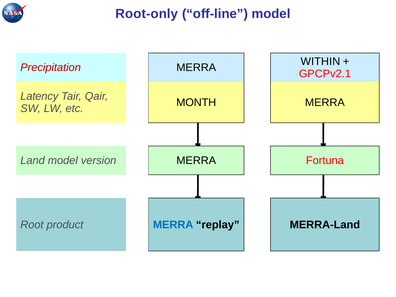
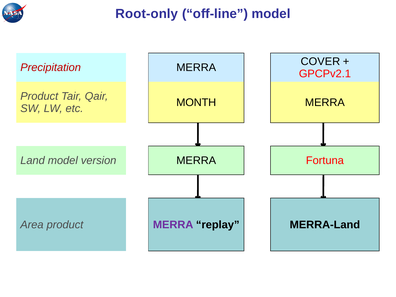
WITHIN: WITHIN -> COVER
Latency at (39, 96): Latency -> Product
Root: Root -> Area
MERRA at (173, 225) colour: blue -> purple
